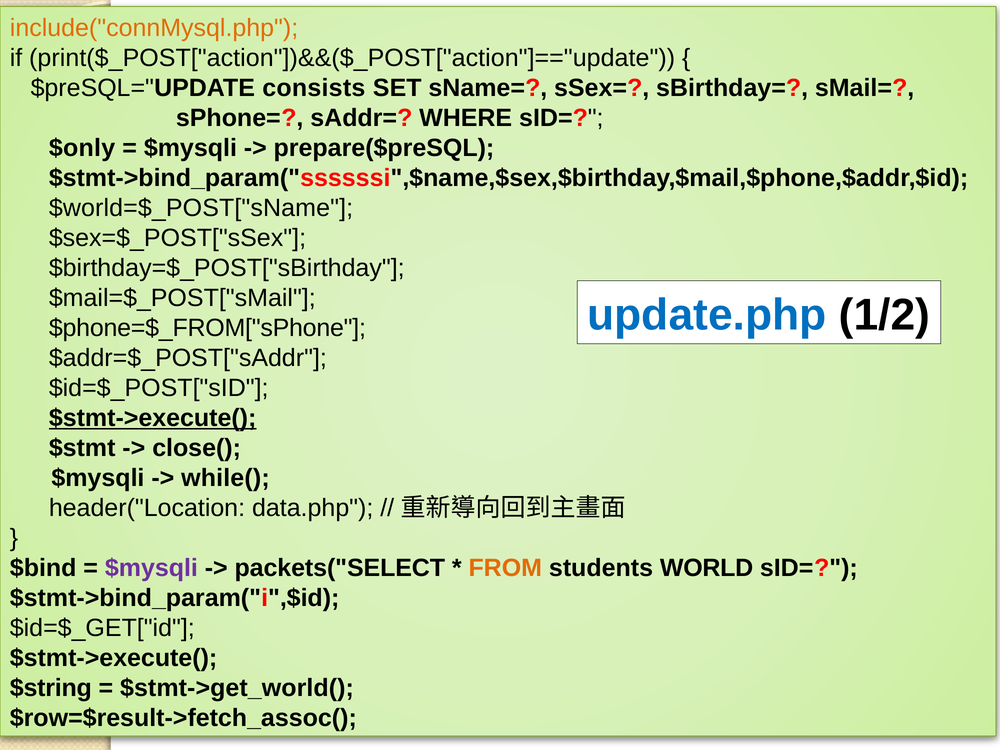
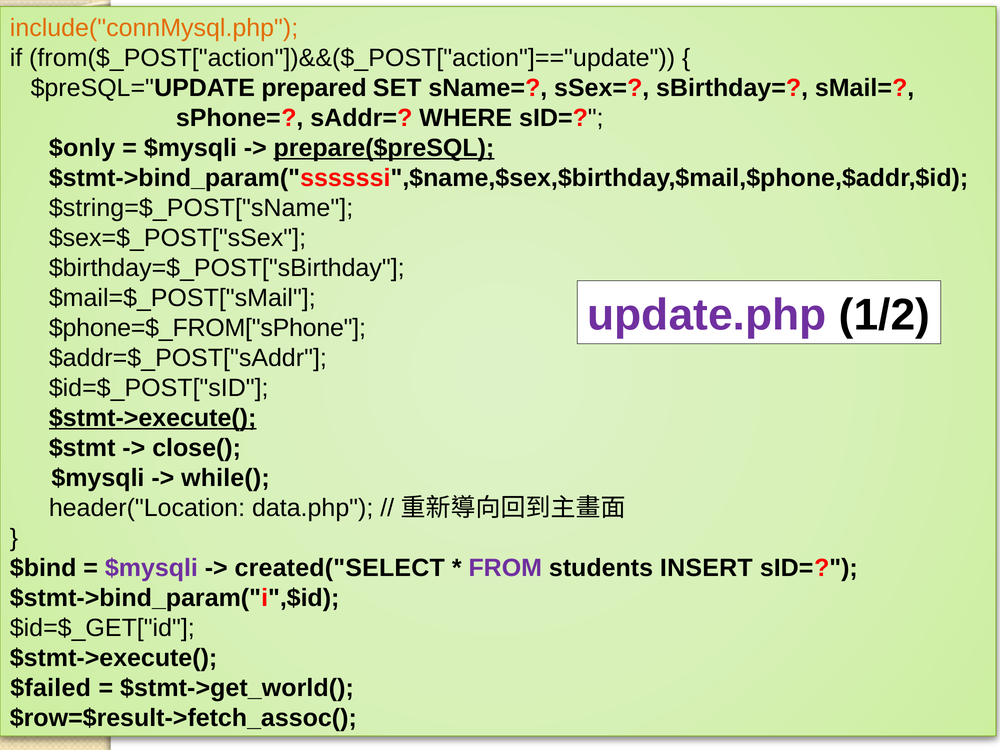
print($_POST["action"])&&($_POST["action"]=="update: print($_POST["action"])&&($_POST["action"]=="update -> from($_POST["action"])&&($_POST["action"]=="update
consists: consists -> prepared
prepare($preSQL underline: none -> present
$world=$_POST["sName: $world=$_POST["sName -> $string=$_POST["sName
update.php colour: blue -> purple
packets("SELECT: packets("SELECT -> created("SELECT
FROM colour: orange -> purple
WORLD: WORLD -> INSERT
$string: $string -> $failed
